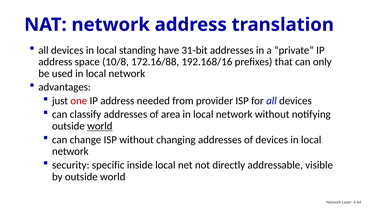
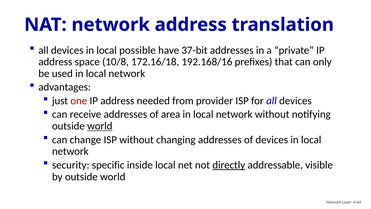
standing: standing -> possible
31-bit: 31-bit -> 37-bit
172.16/88: 172.16/88 -> 172.16/18
classify: classify -> receive
directly underline: none -> present
